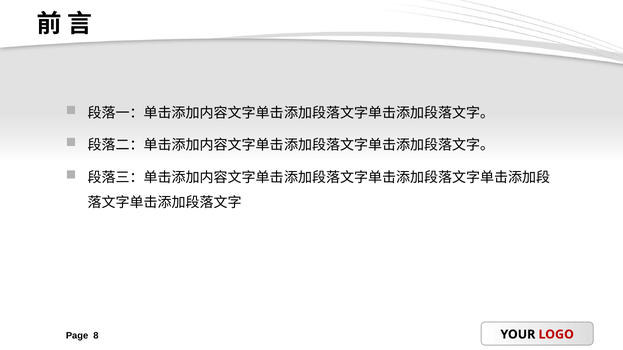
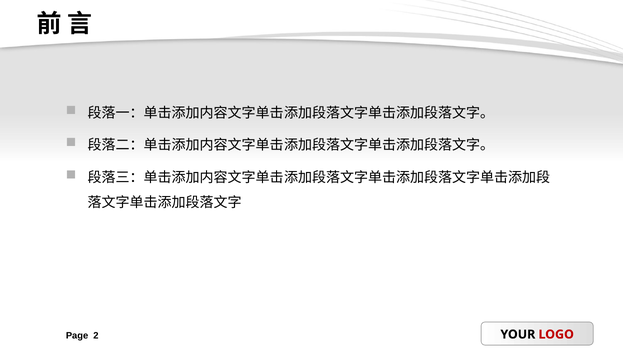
8: 8 -> 2
